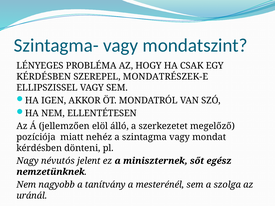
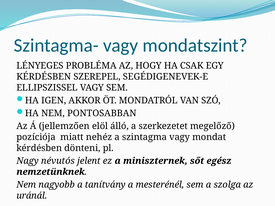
MONDATRÉSZEK-E: MONDATRÉSZEK-E -> SEGÉDIGENEVEK-E
ELLENTÉTESEN: ELLENTÉTESEN -> PONTOSABBAN
